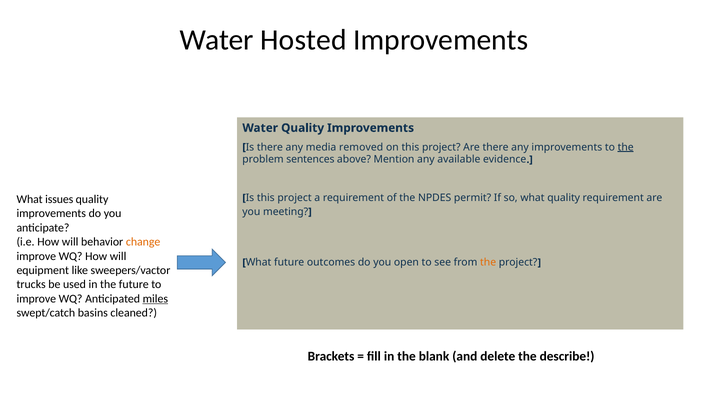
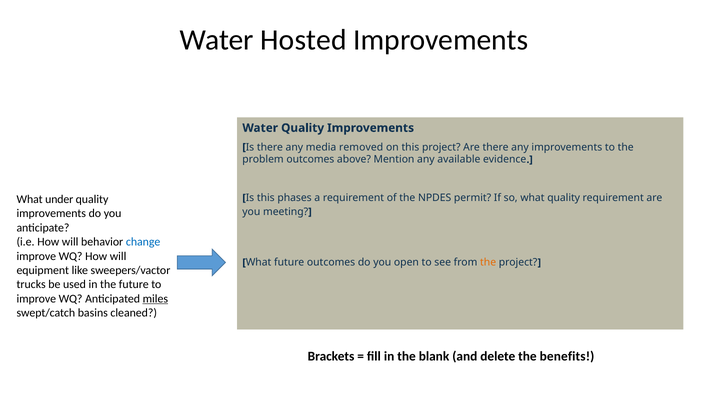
the at (626, 147) underline: present -> none
problem sentences: sentences -> outcomes
issues: issues -> under
Is this project: project -> phases
change colour: orange -> blue
describe: describe -> benefits
